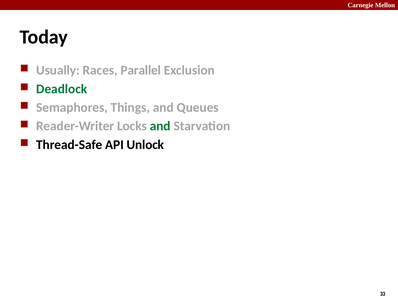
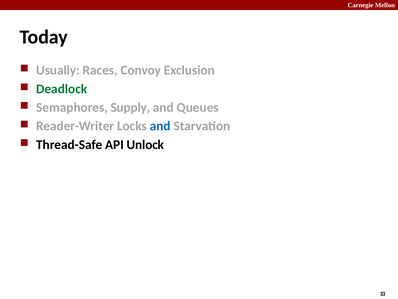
Parallel: Parallel -> Convoy
Things: Things -> Supply
and at (160, 126) colour: green -> blue
